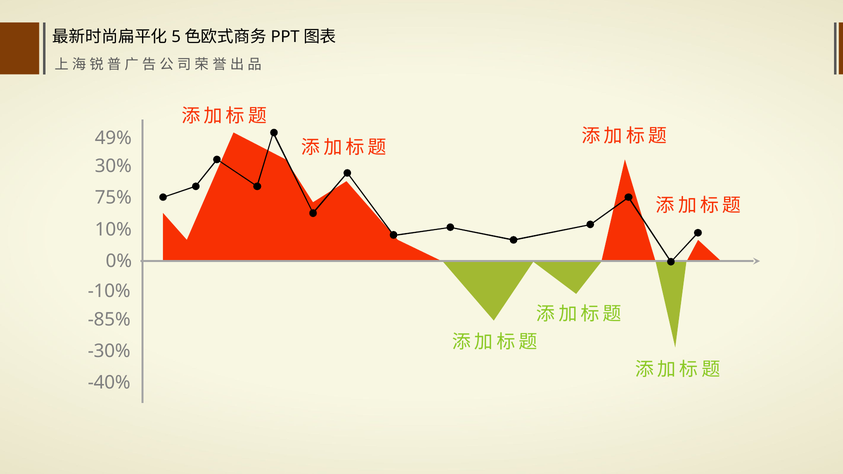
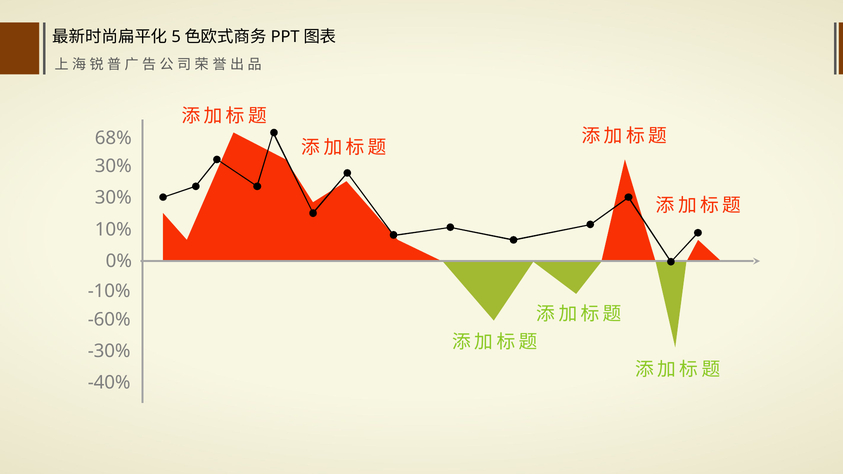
49%: 49% -> 68%
75% at (113, 198): 75% -> 30%
-85%: -85% -> -60%
